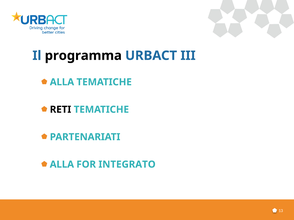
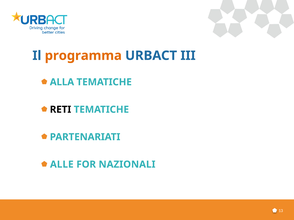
programma colour: black -> orange
ALLA at (62, 164): ALLA -> ALLE
INTEGRATO: INTEGRATO -> NAZIONALI
